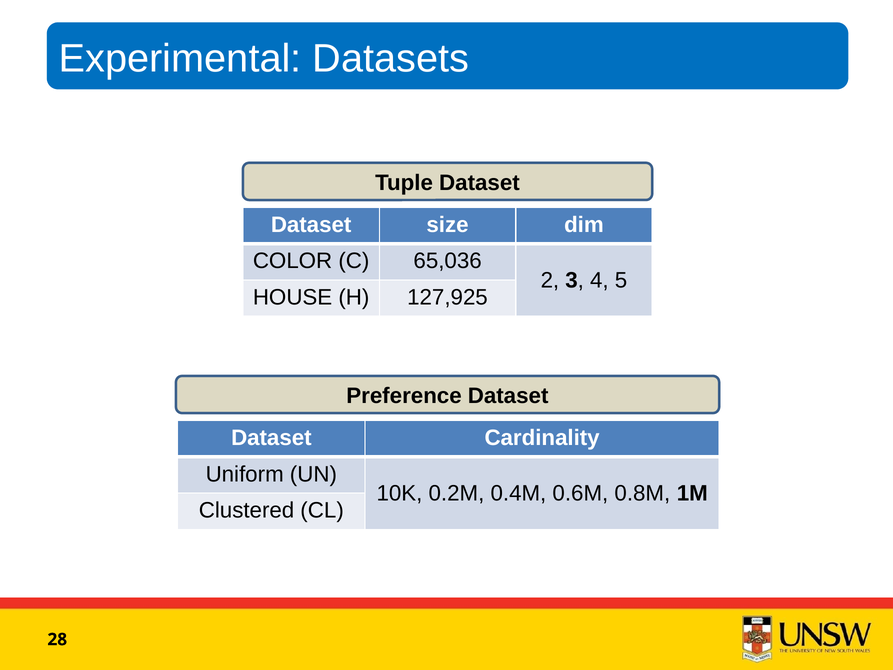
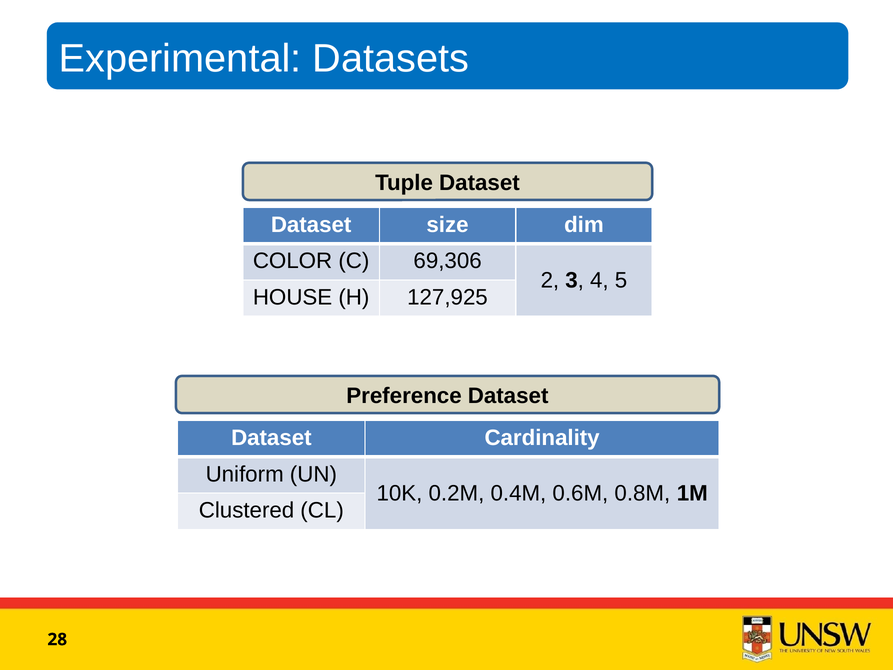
65,036: 65,036 -> 69,306
